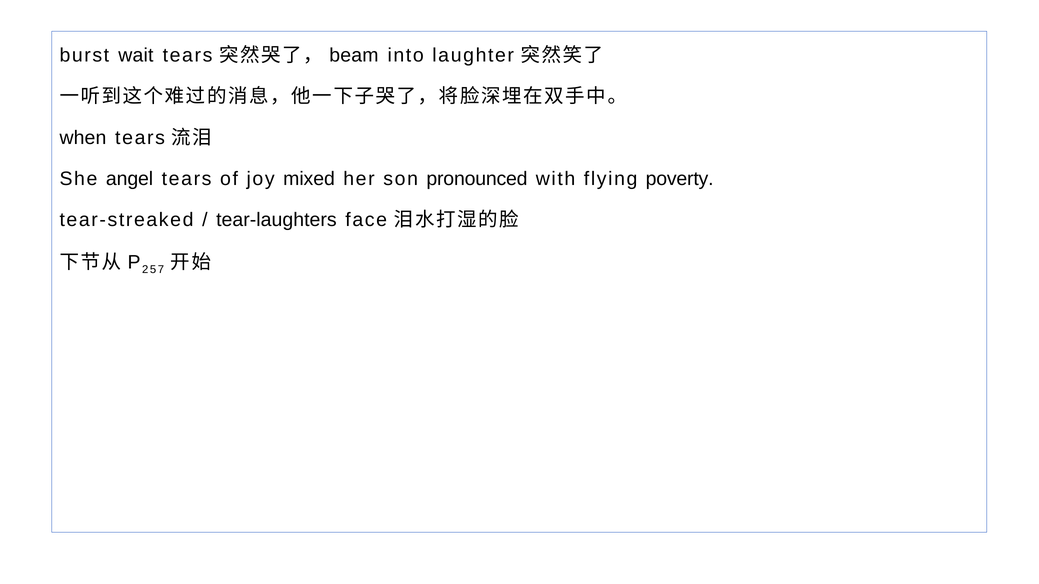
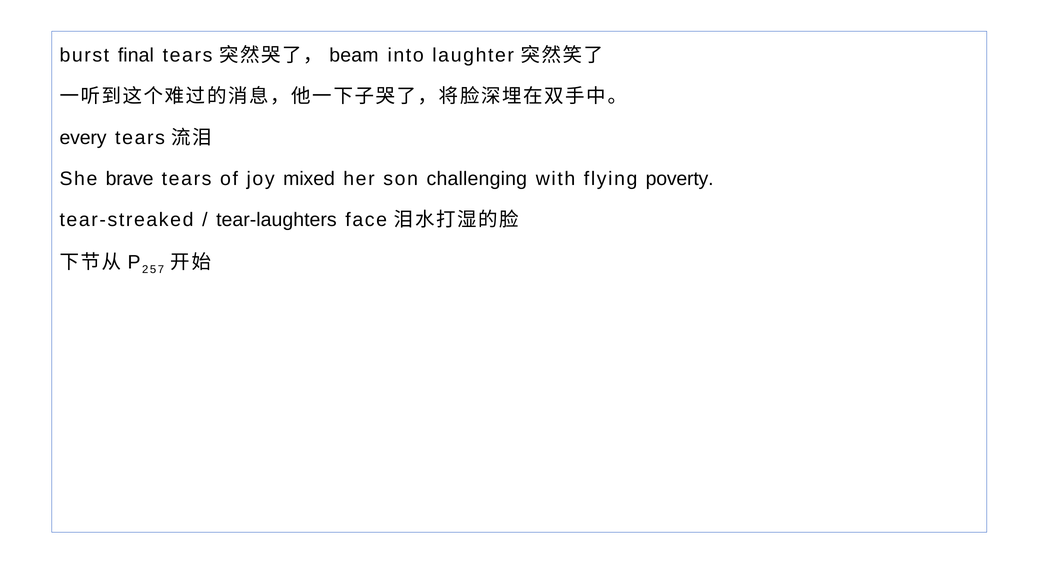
wait: wait -> final
when: when -> every
angel: angel -> brave
pronounced: pronounced -> challenging
